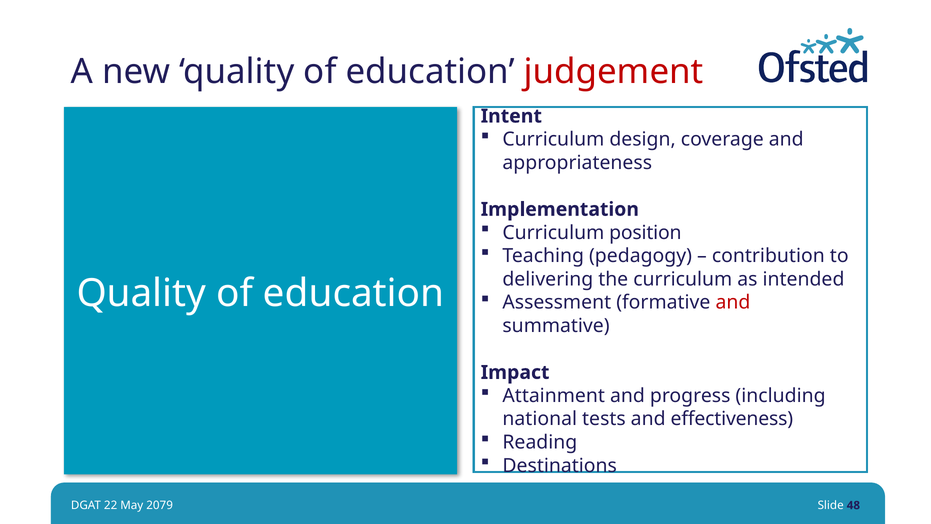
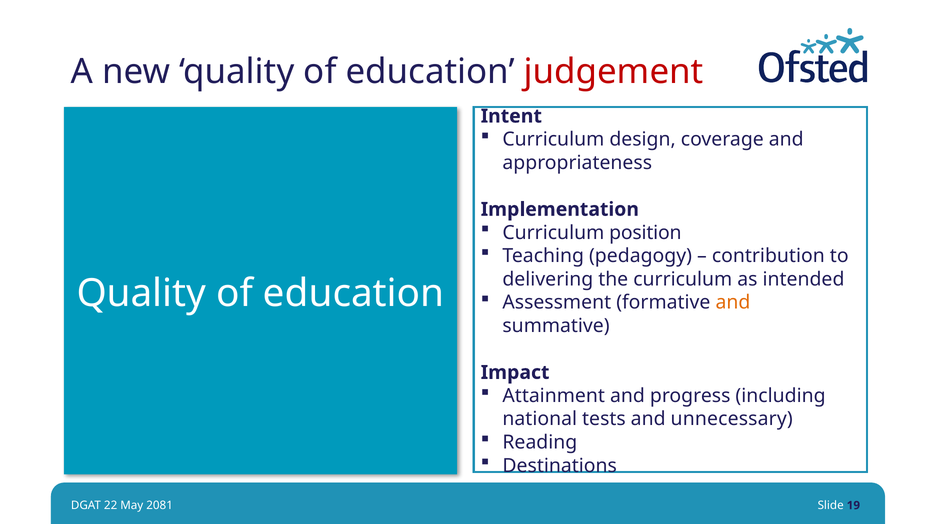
and at (733, 302) colour: red -> orange
effectiveness: effectiveness -> unnecessary
2079: 2079 -> 2081
48: 48 -> 19
